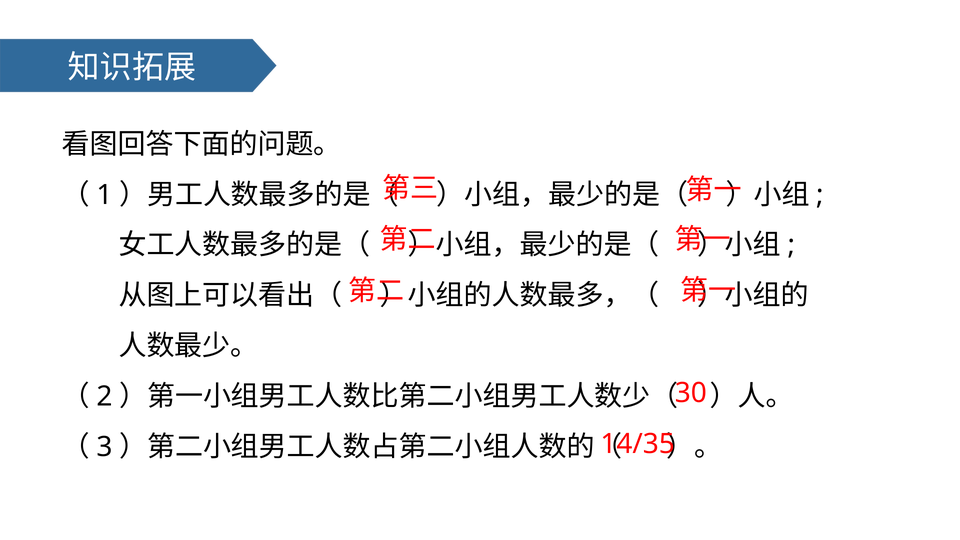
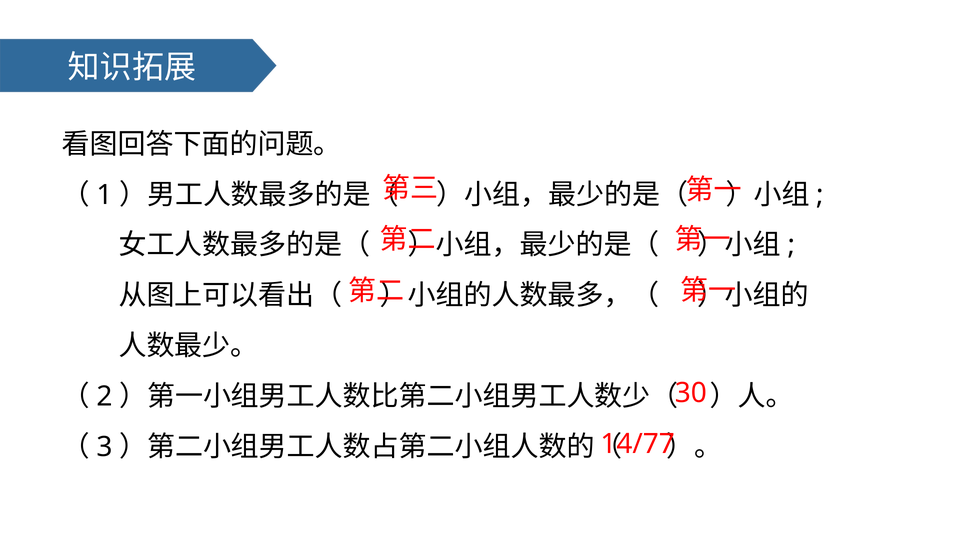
14/35: 14/35 -> 14/77
